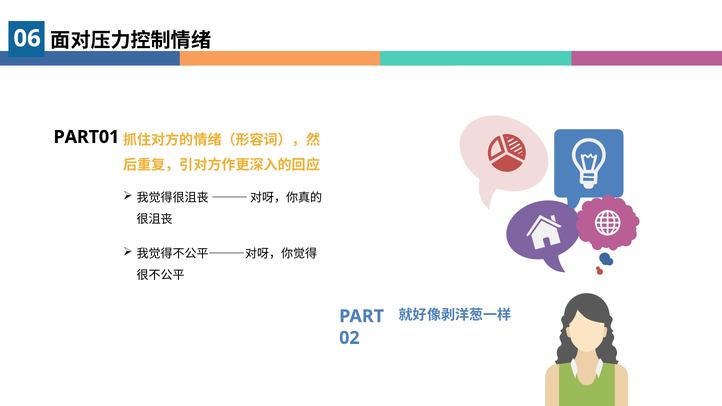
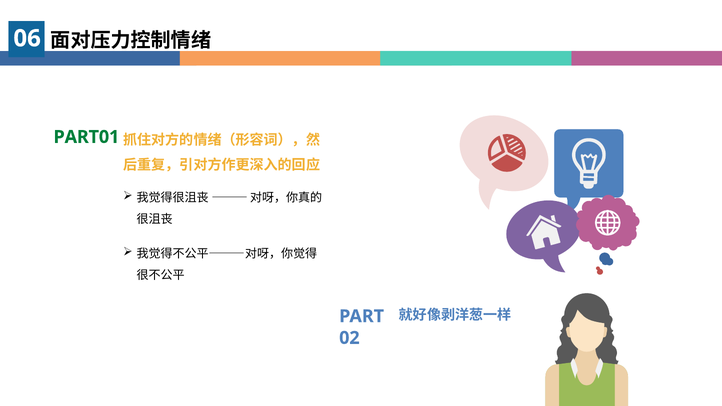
PART01 colour: black -> green
